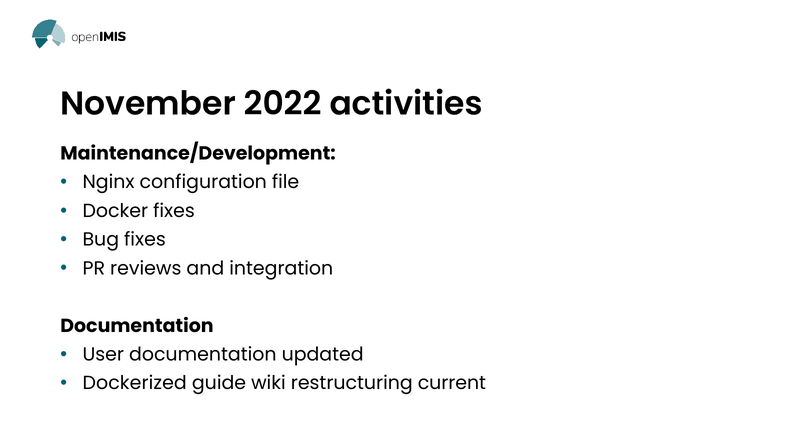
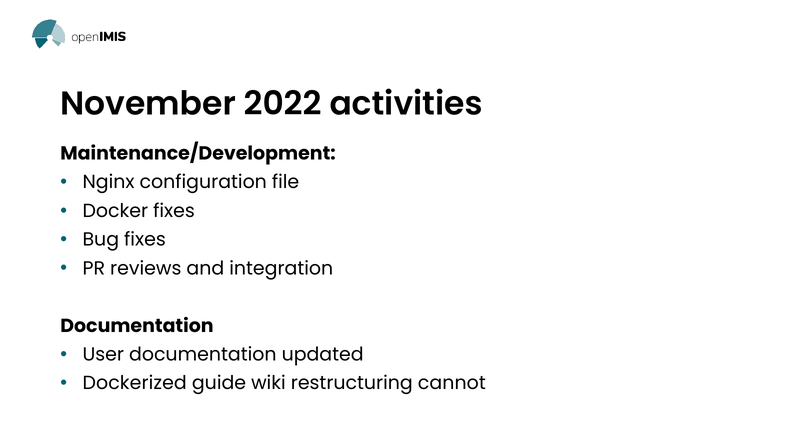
current: current -> cannot
